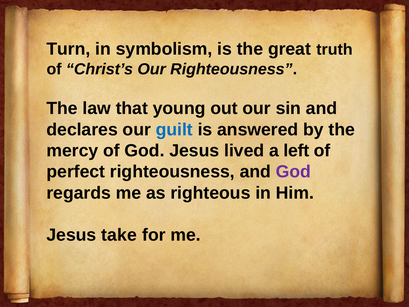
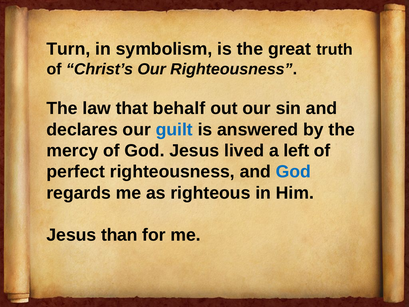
young: young -> behalf
God at (293, 172) colour: purple -> blue
take: take -> than
